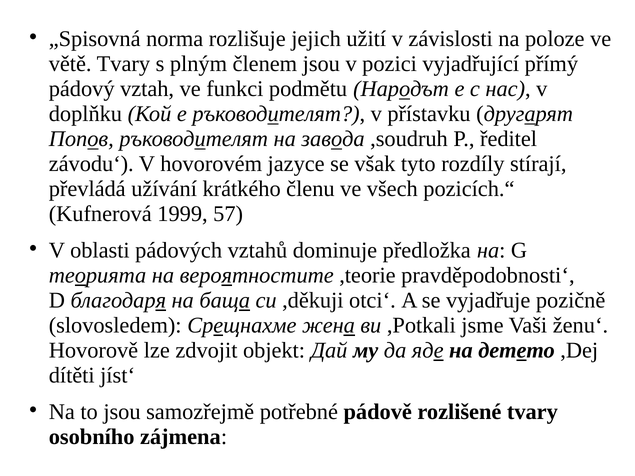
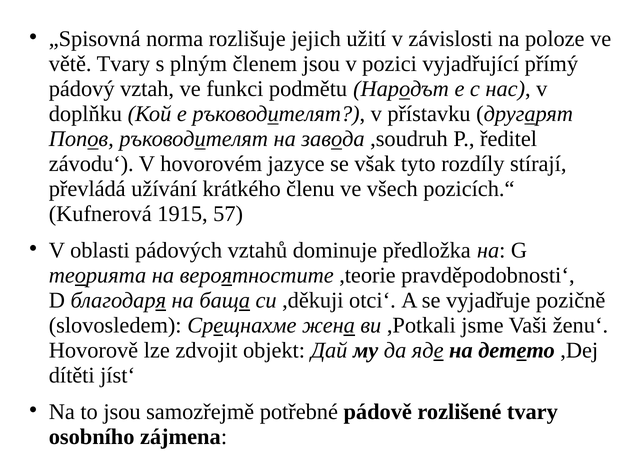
1999: 1999 -> 1915
